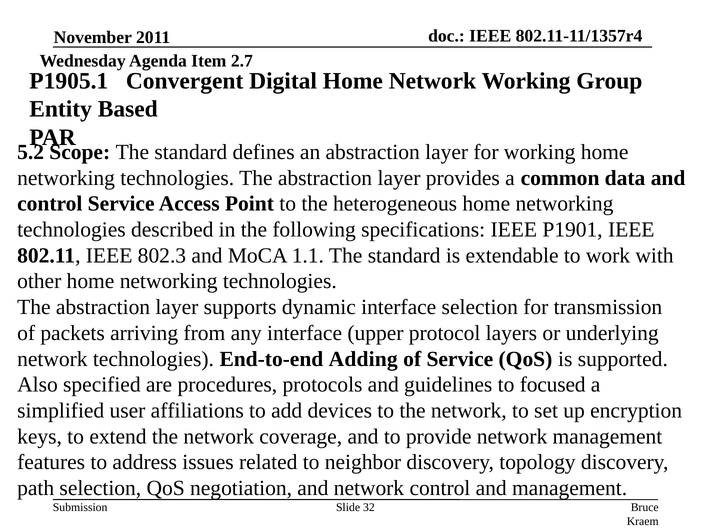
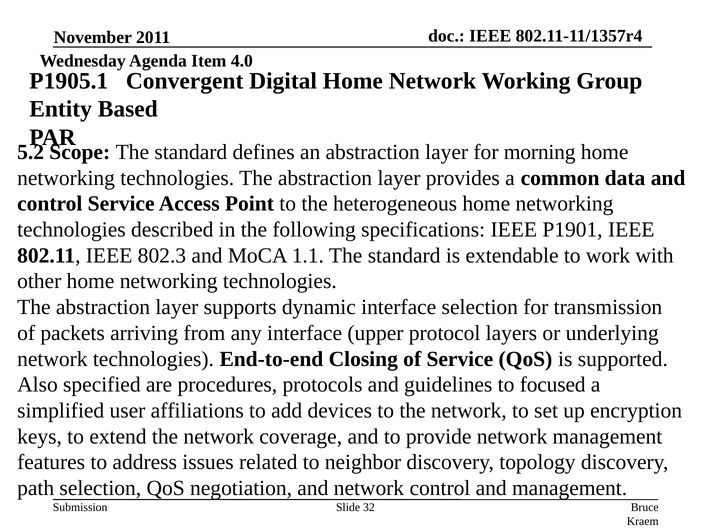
2.7: 2.7 -> 4.0
for working: working -> morning
Adding: Adding -> Closing
